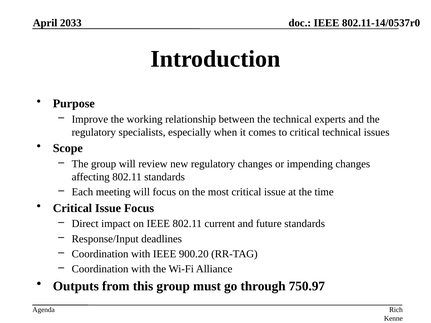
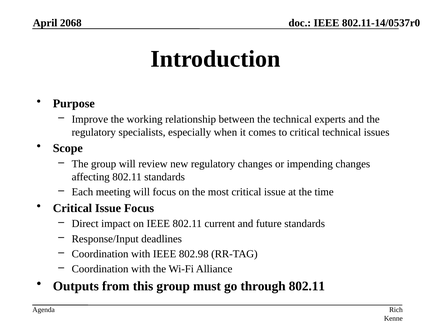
2033: 2033 -> 2068
900.20: 900.20 -> 802.98
through 750.97: 750.97 -> 802.11
